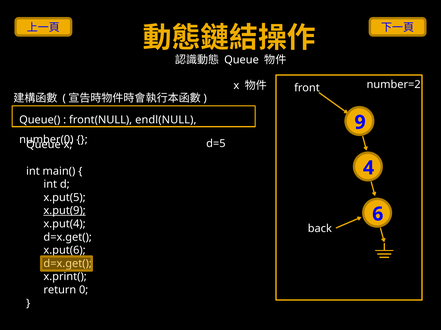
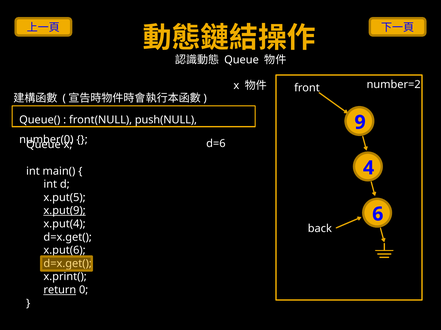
endl(NULL: endl(NULL -> push(NULL
d=5: d=5 -> d=6
return underline: none -> present
